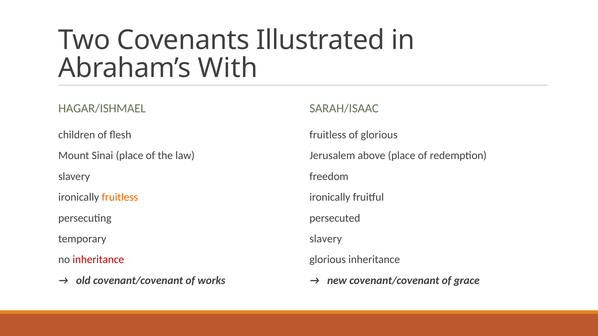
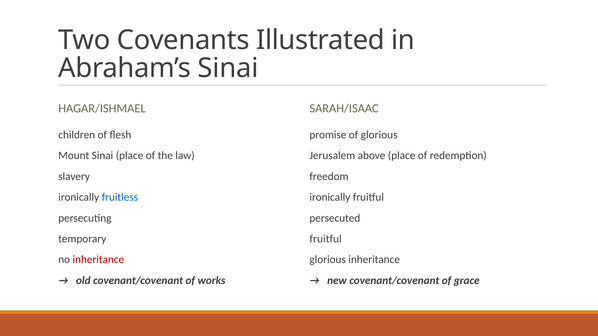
Abraham’s With: With -> Sinai
fruitless at (328, 135): fruitless -> promise
fruitless at (120, 197) colour: orange -> blue
slavery at (326, 239): slavery -> fruitful
